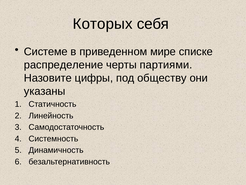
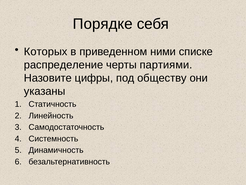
Которых: Которых -> Порядке
Системе: Системе -> Которых
мире: мире -> ними
